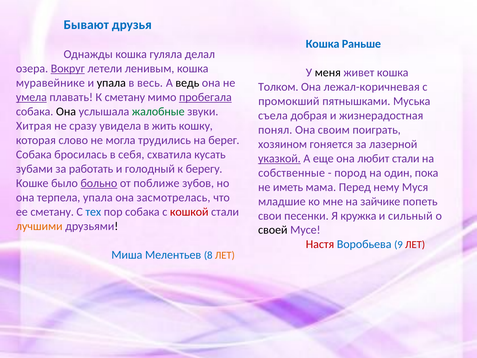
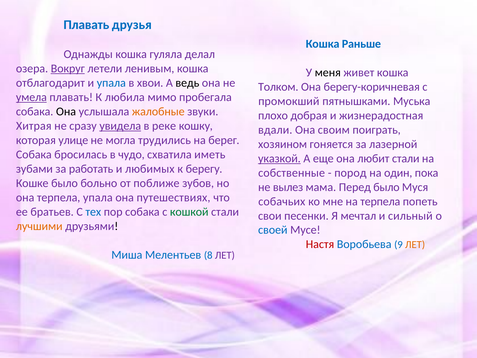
Бывают at (86, 25): Бывают -> Плавать
муравейнике: муравейнике -> отблагодарит
упала at (111, 83) colour: black -> blue
весь: весь -> хвои
лежал-коричневая: лежал-коричневая -> берегу-коричневая
К сметану: сметану -> любила
пробегала underline: present -> none
жалобные colour: green -> orange
съела: съела -> плохо
увидела underline: none -> present
жить: жить -> реке
понял: понял -> вдали
слово: слово -> улице
себя: себя -> чудо
кусать: кусать -> иметь
голодный: голодный -> любимых
больно underline: present -> none
иметь: иметь -> вылез
Перед нему: нему -> было
засмотрелась: засмотрелась -> путешествиях
младшие: младшие -> собачьих
на зайчике: зайчике -> терпела
ее сметану: сметану -> братьев
кошкой colour: red -> green
кружка: кружка -> мечтал
своей colour: black -> blue
ЛЕТ at (415, 245) colour: red -> orange
ЛЕТ at (225, 255) colour: orange -> purple
